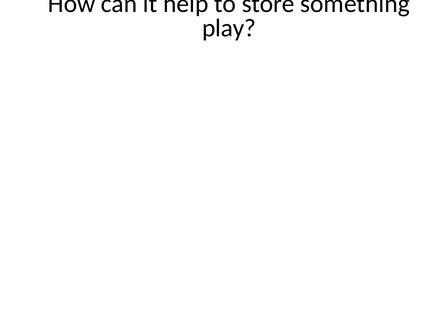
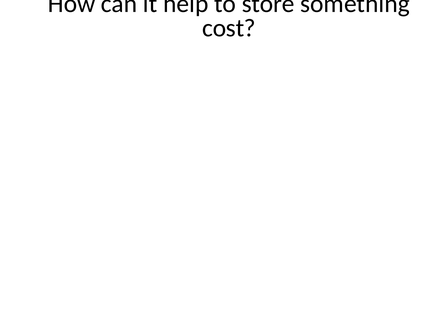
play: play -> cost
